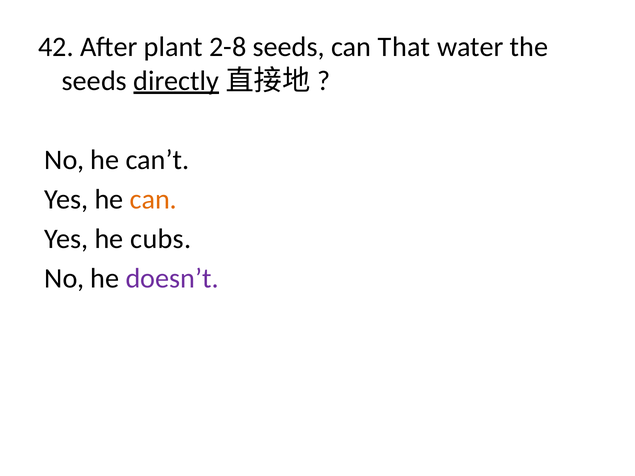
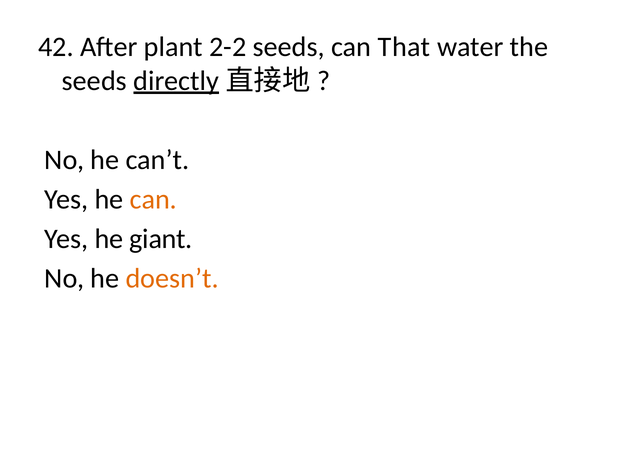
2-8: 2-8 -> 2-2
cubs: cubs -> giant
doesn’t colour: purple -> orange
